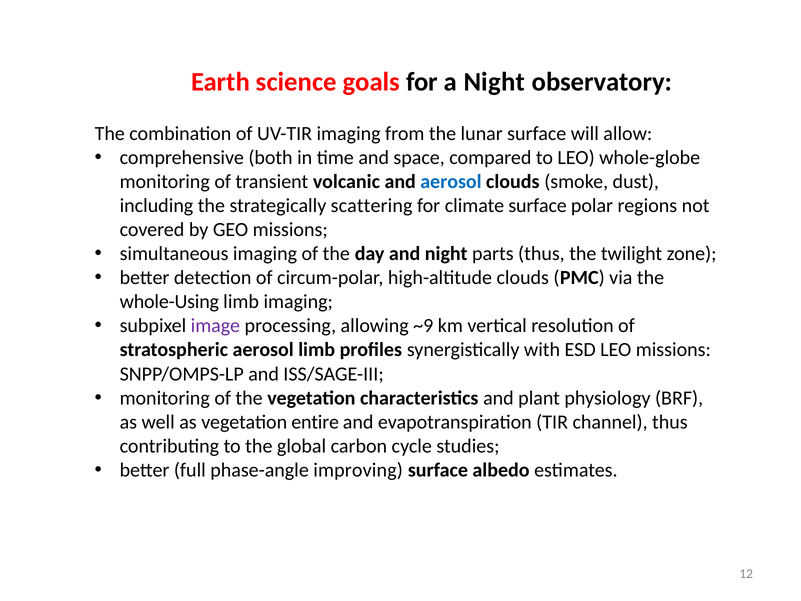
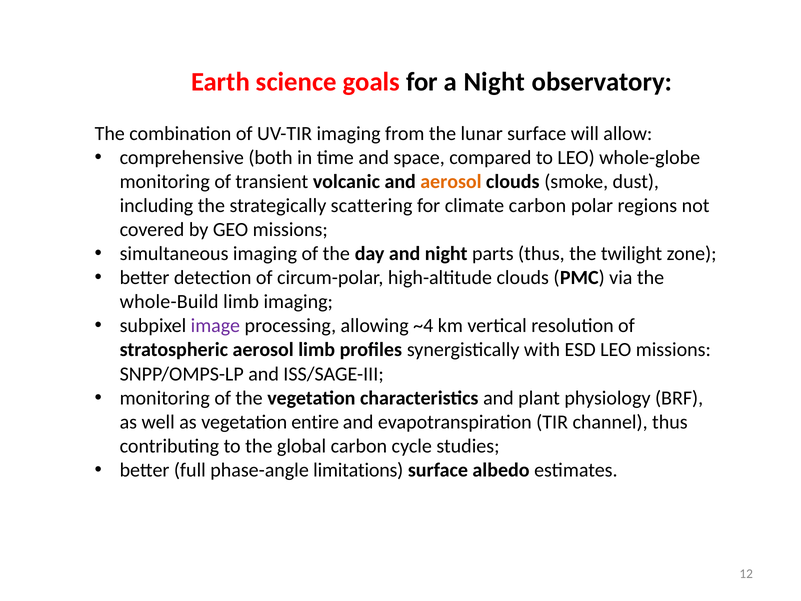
aerosol at (451, 182) colour: blue -> orange
climate surface: surface -> carbon
whole-Using: whole-Using -> whole-Build
~9: ~9 -> ~4
improving: improving -> limitations
